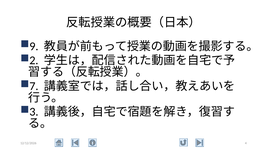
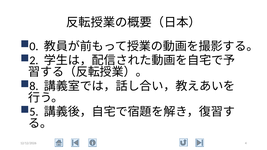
9: 9 -> 0
7: 7 -> 8
3: 3 -> 5
